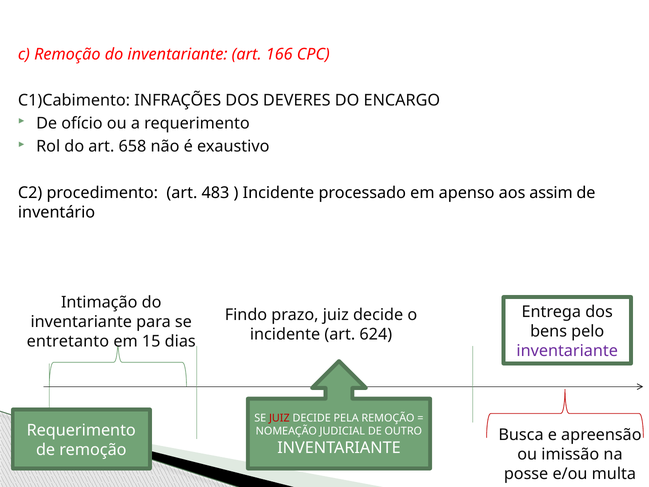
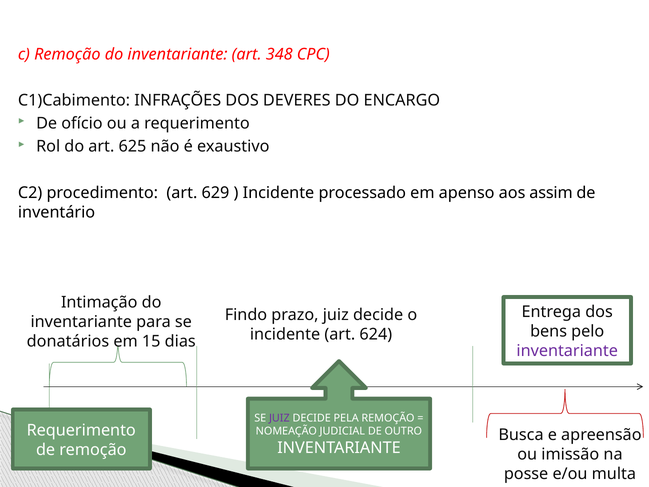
166: 166 -> 348
658: 658 -> 625
483: 483 -> 629
entretanto: entretanto -> donatários
JUIZ at (279, 418) colour: red -> purple
